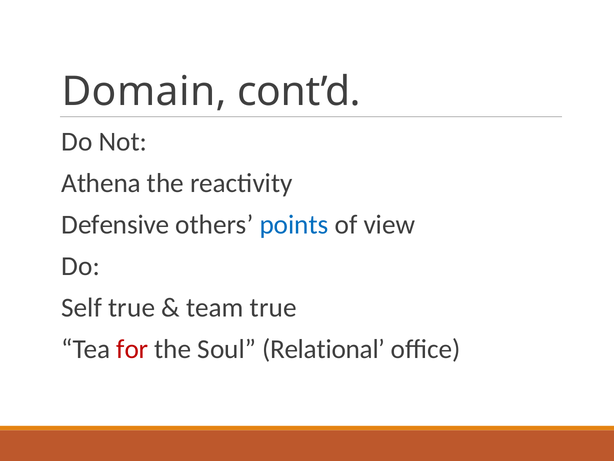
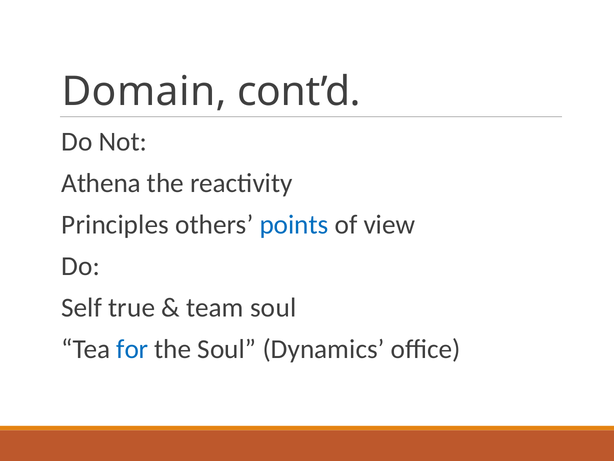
Defensive: Defensive -> Principles
team true: true -> soul
for colour: red -> blue
Relational: Relational -> Dynamics
